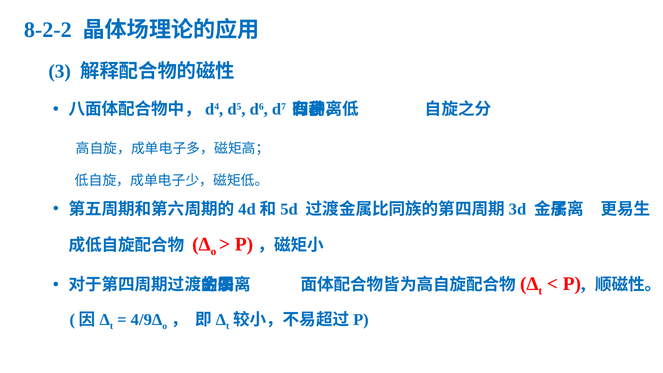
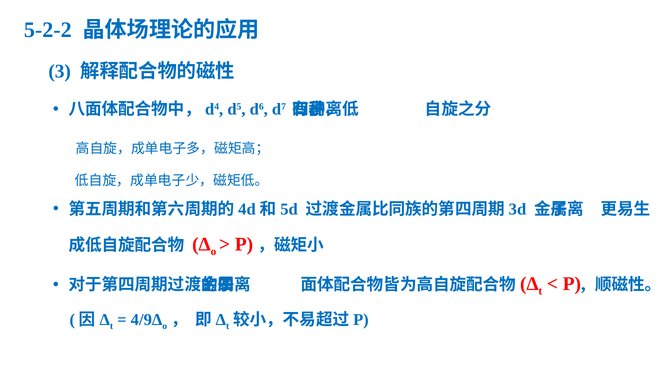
8-2-2: 8-2-2 -> 5-2-2
